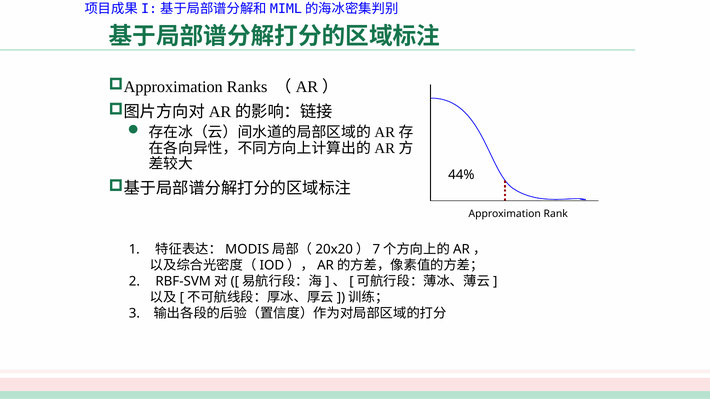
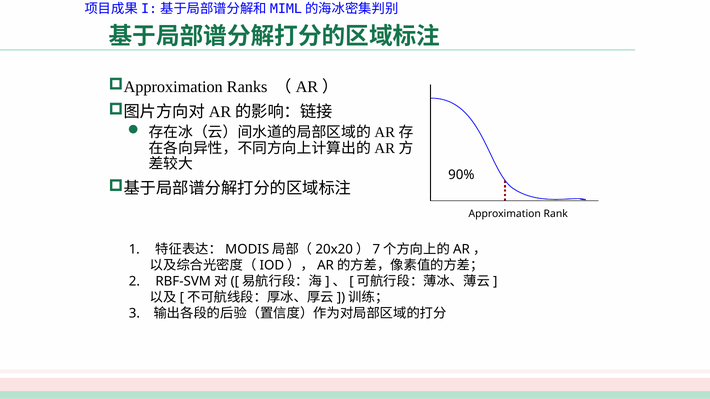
44%: 44% -> 90%
